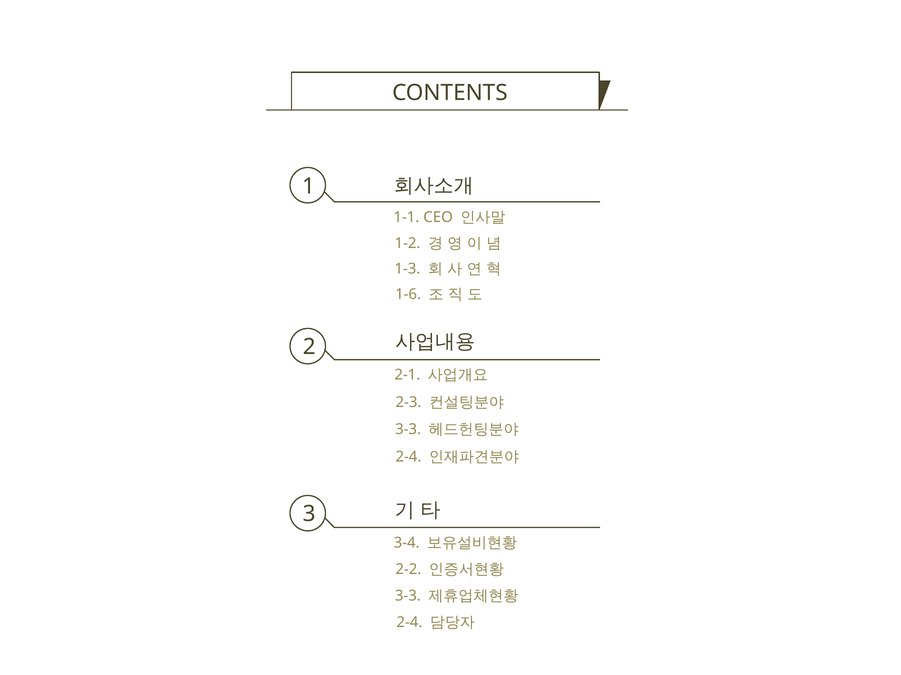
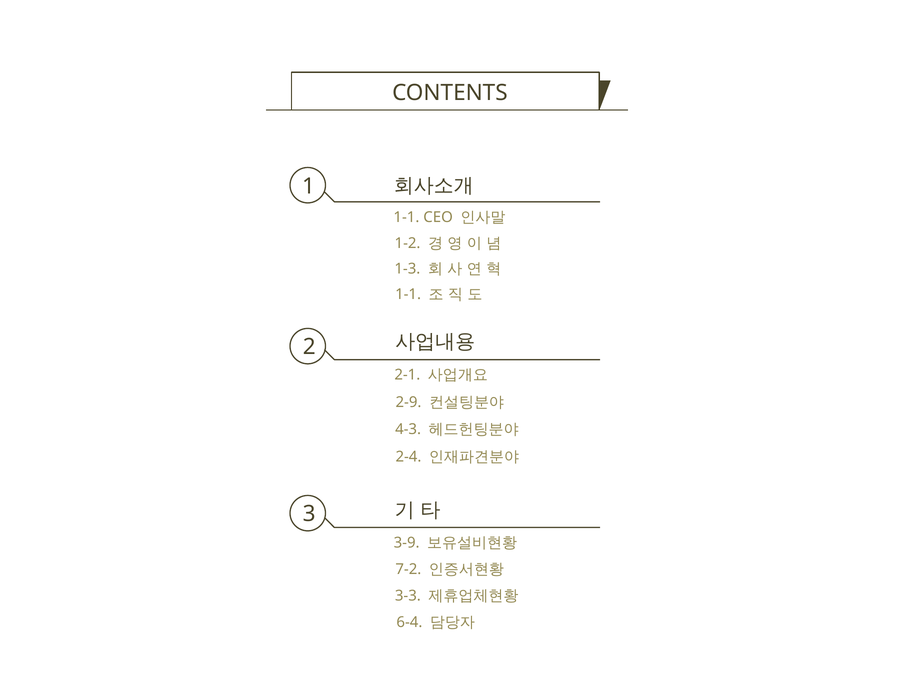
1-6 at (408, 295): 1-6 -> 1-1
2-3: 2-3 -> 2-9
3-3 at (408, 430): 3-3 -> 4-3
3-4: 3-4 -> 3-9
2-2: 2-2 -> 7-2
2-4 at (409, 623): 2-4 -> 6-4
